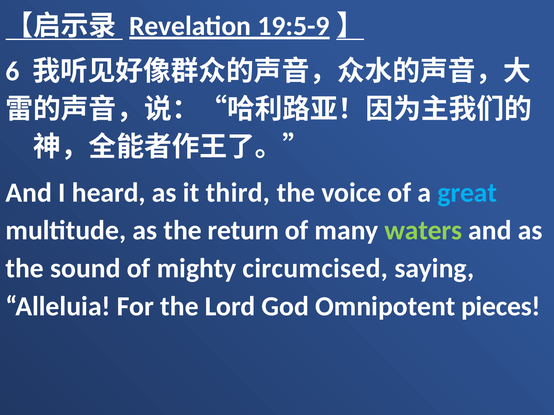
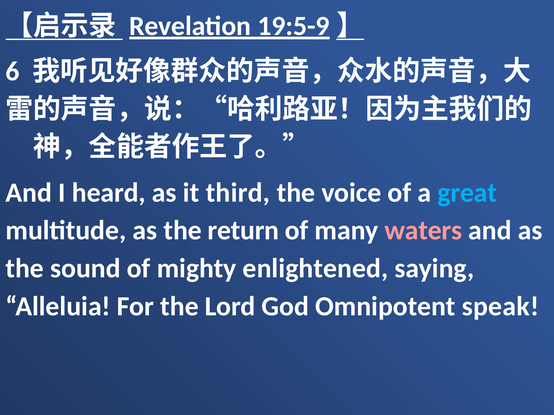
waters colour: light green -> pink
circumcised: circumcised -> enlightened
pieces: pieces -> speak
